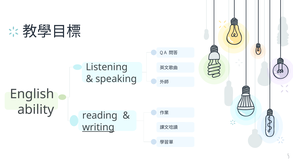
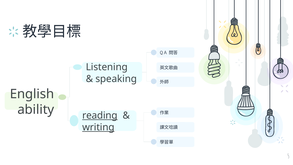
reading underline: none -> present
